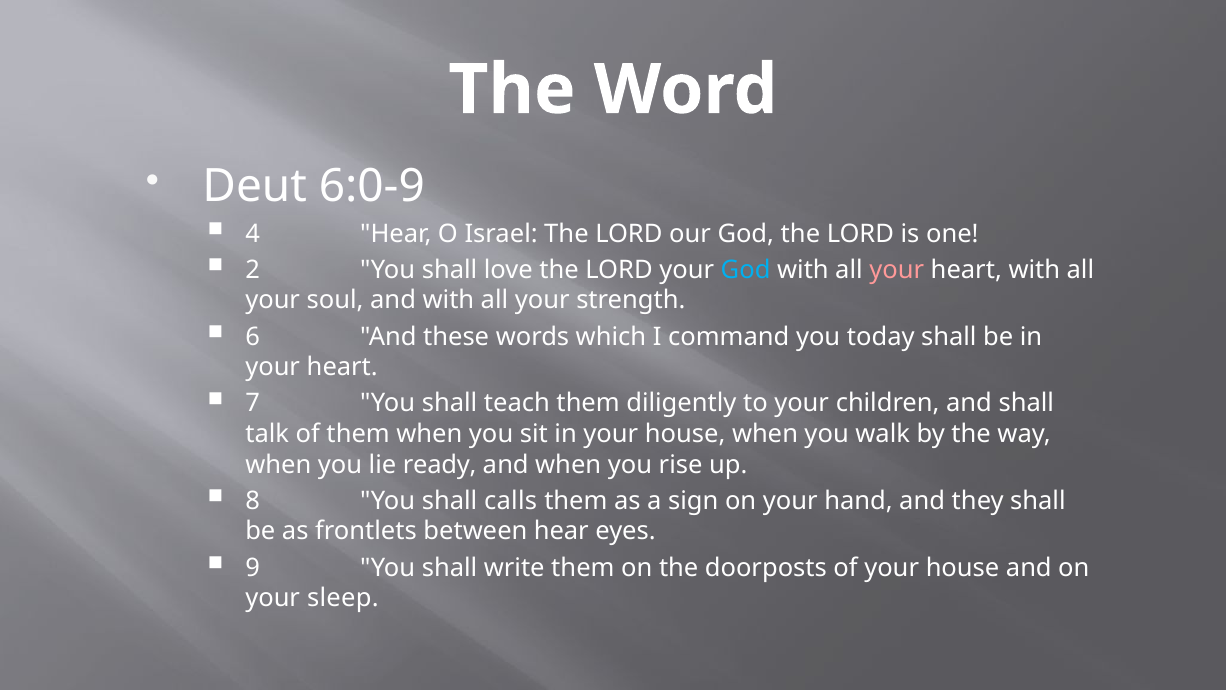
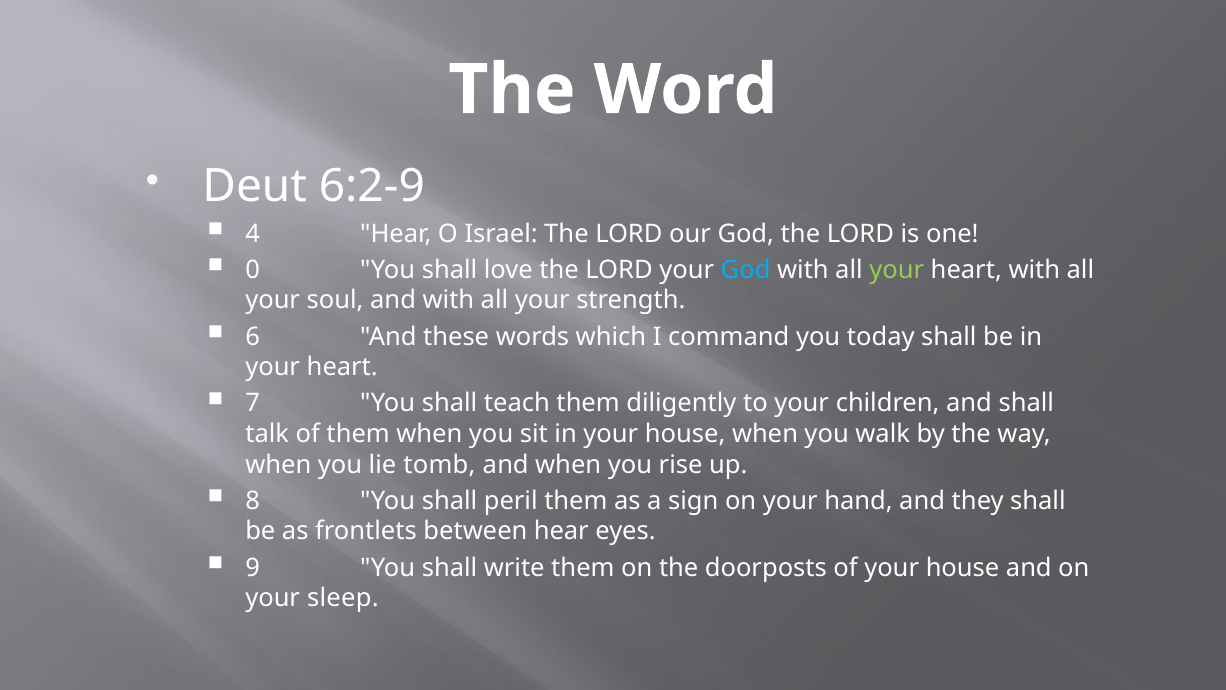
6:0-9: 6:0-9 -> 6:2-9
2: 2 -> 0
your at (897, 270) colour: pink -> light green
ready: ready -> tomb
calls: calls -> peril
